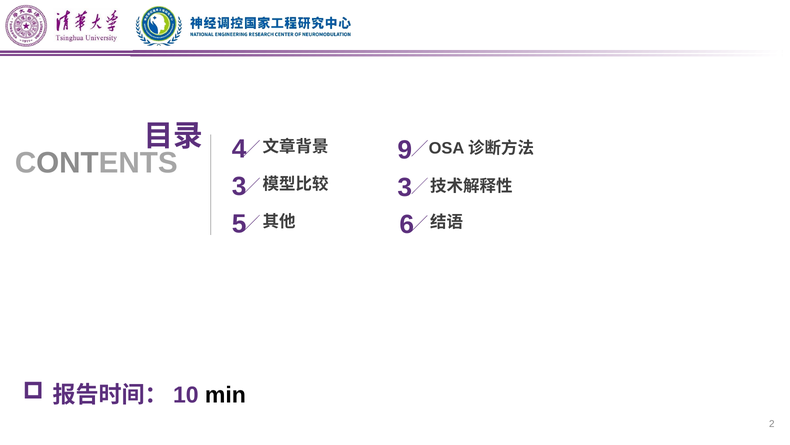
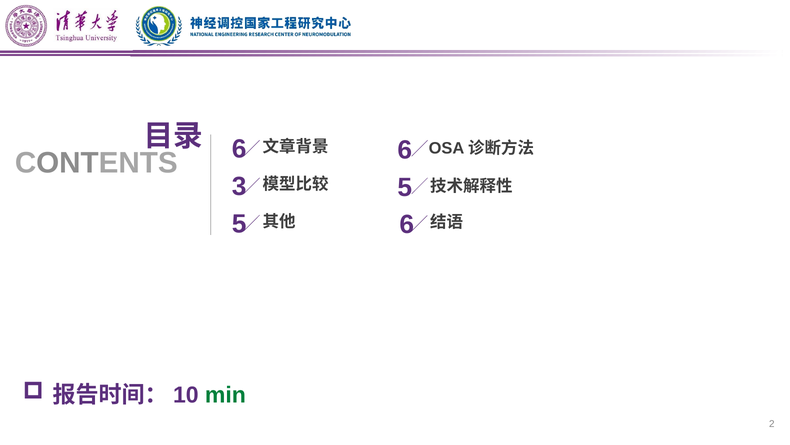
4 at (239, 149): 4 -> 6
9 at (405, 150): 9 -> 6
3 at (405, 187): 3 -> 5
min colour: black -> green
